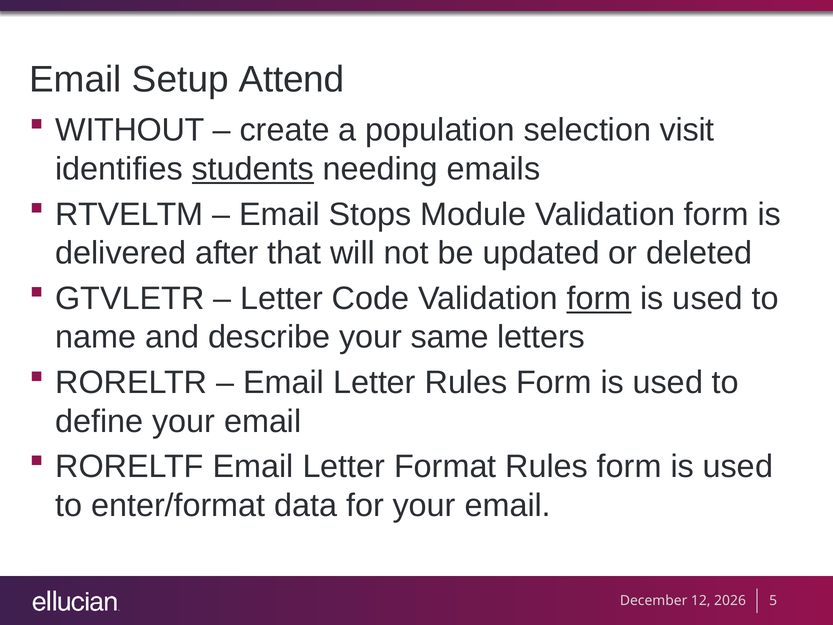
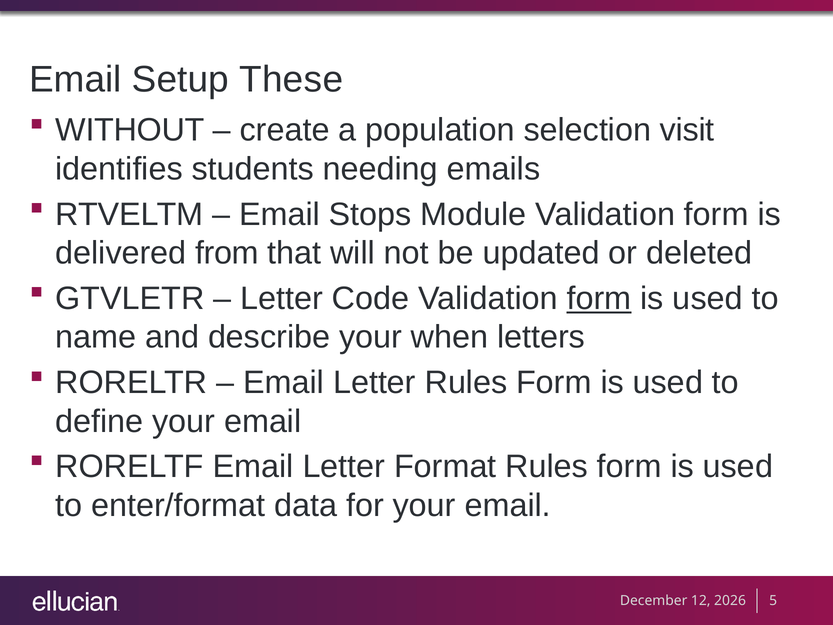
Attend: Attend -> These
students underline: present -> none
after: after -> from
same: same -> when
